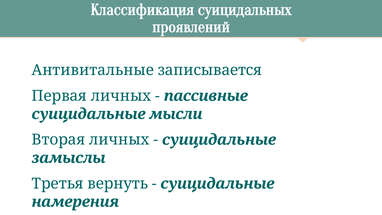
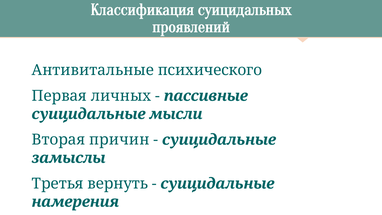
записывается: записывается -> психического
Вторая личных: личных -> причин
